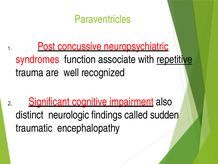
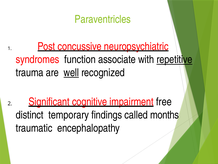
well underline: none -> present
also: also -> free
neurologic: neurologic -> temporary
sudden: sudden -> months
